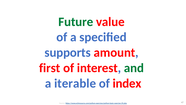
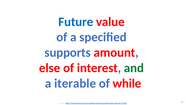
Future colour: green -> blue
first: first -> else
index: index -> while
